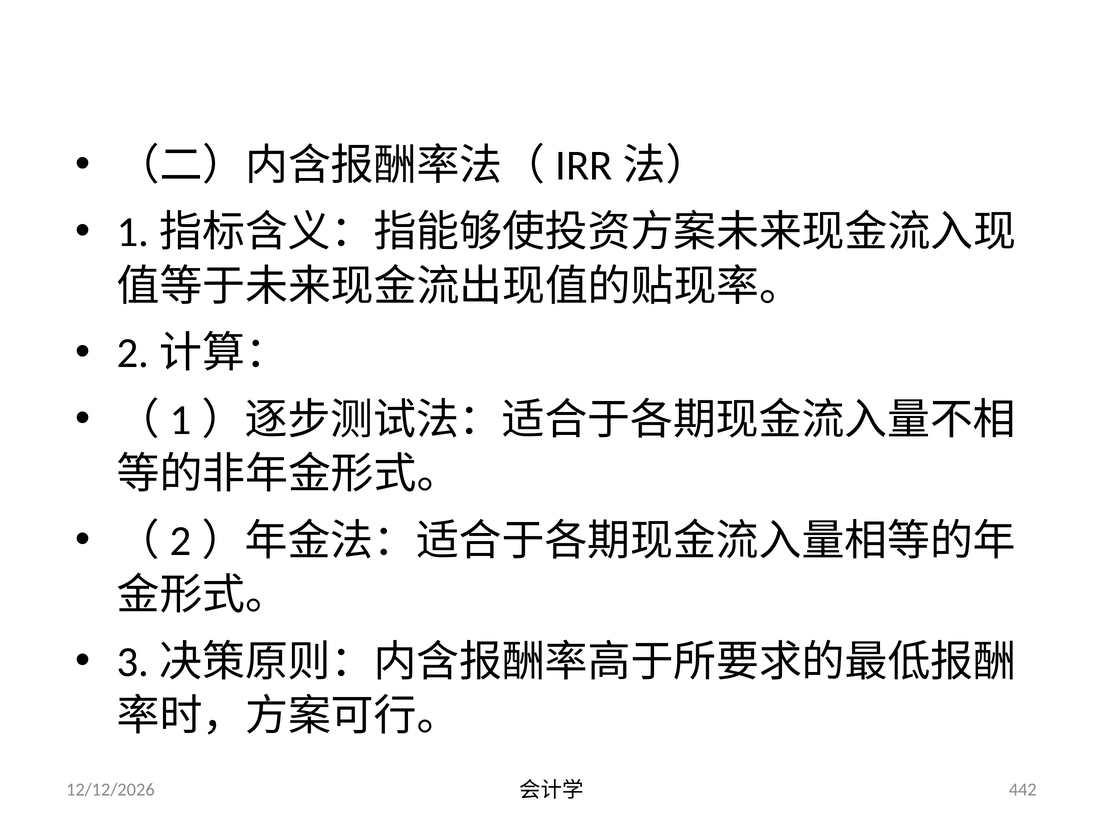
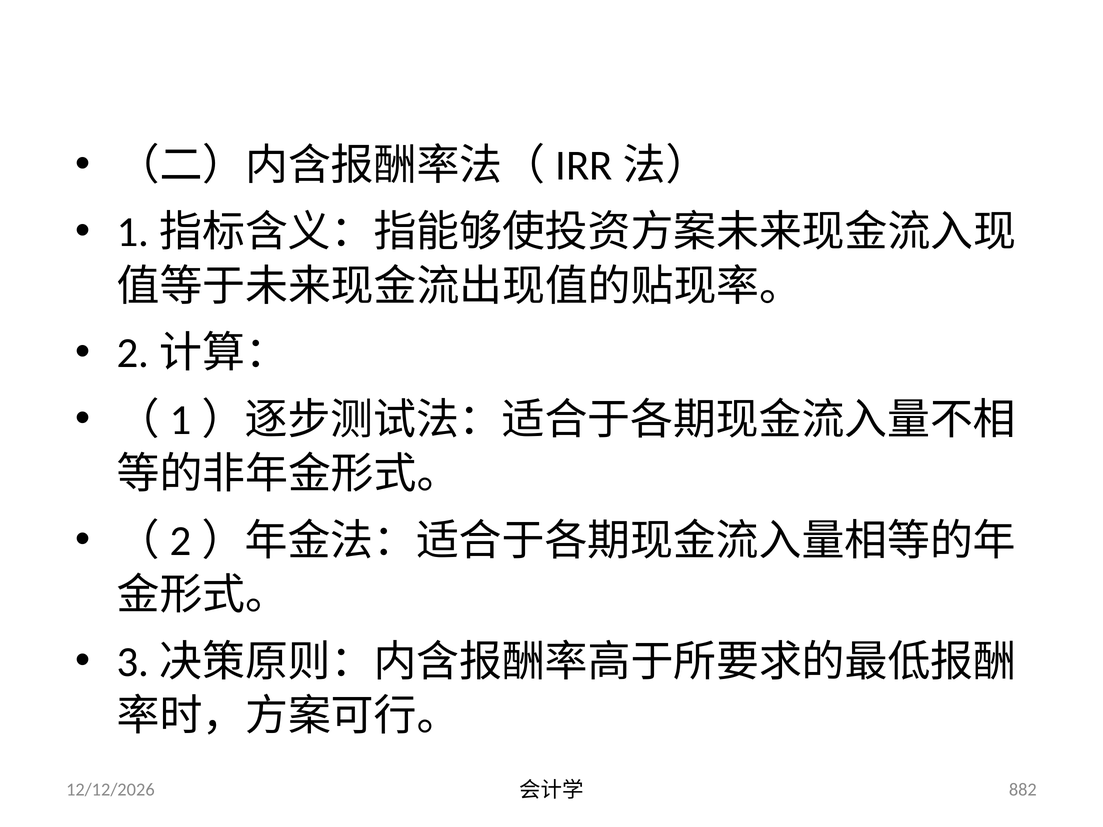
442: 442 -> 882
